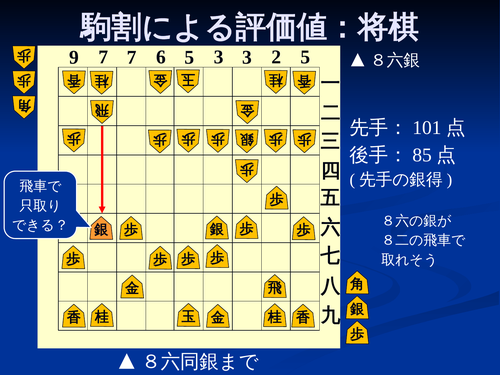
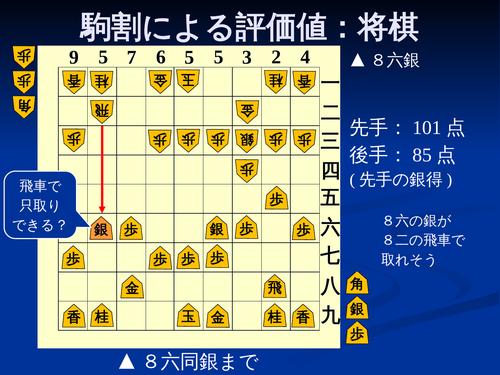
9 7: 7 -> 5
5 3: 3 -> 5
2 5: 5 -> 4
